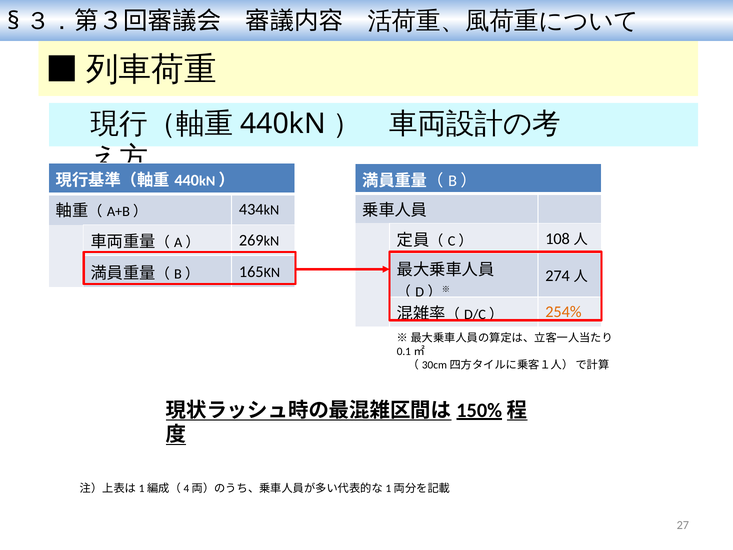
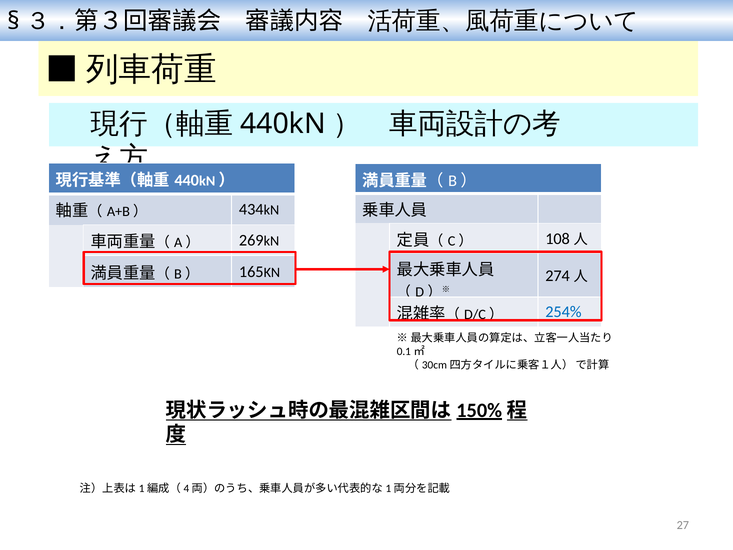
254% colour: orange -> blue
